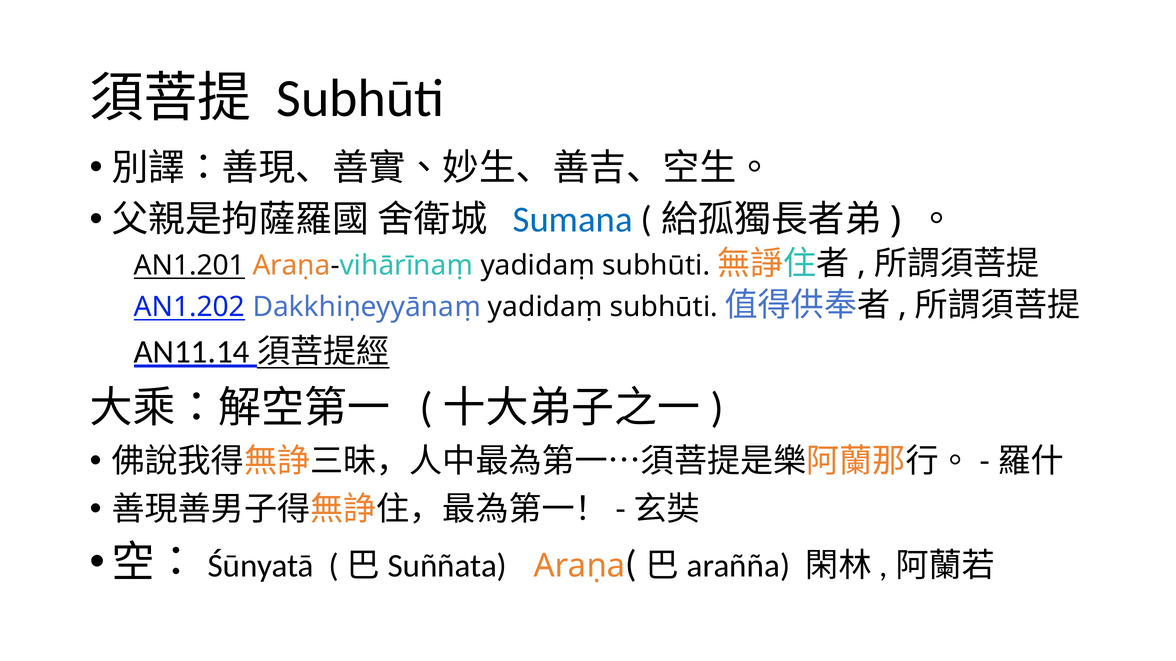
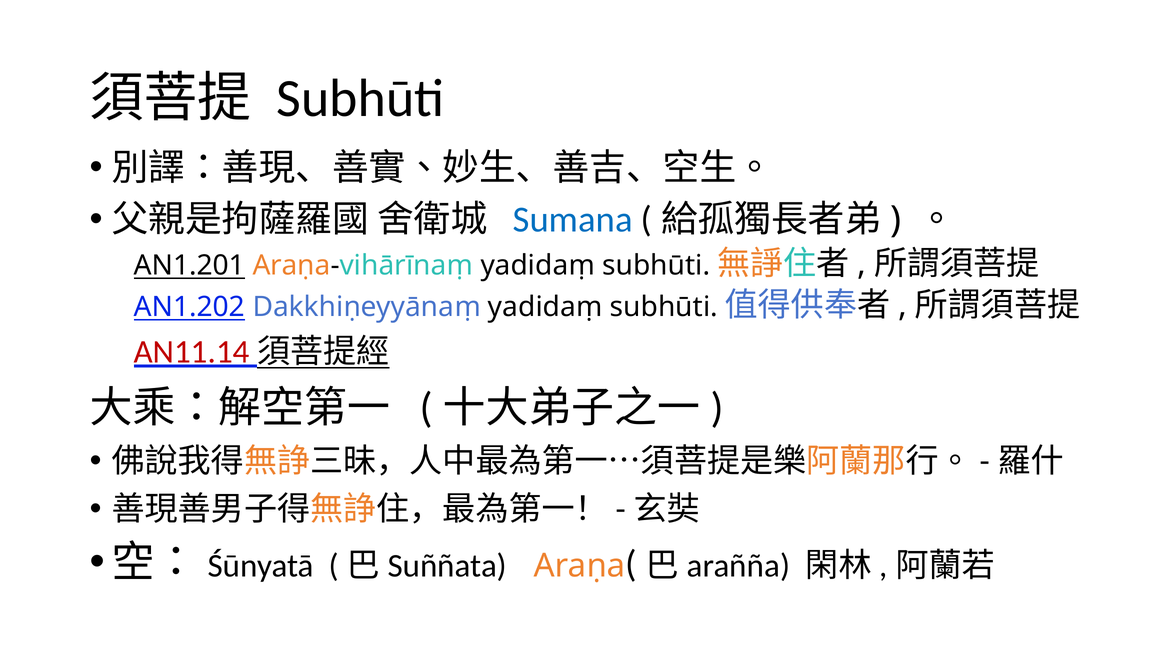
AN11.14 colour: black -> red
